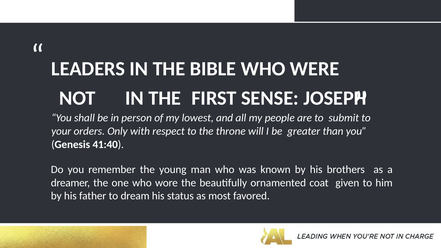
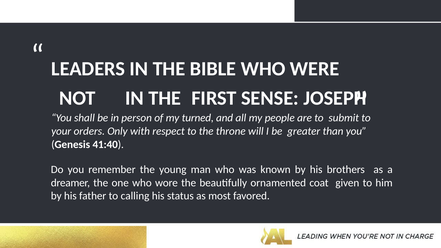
lowest: lowest -> turned
dream: dream -> calling
